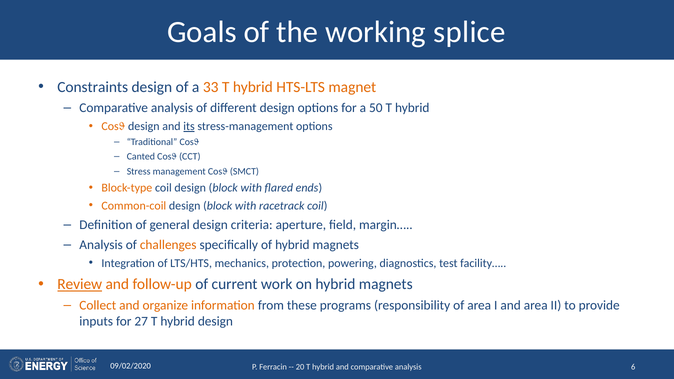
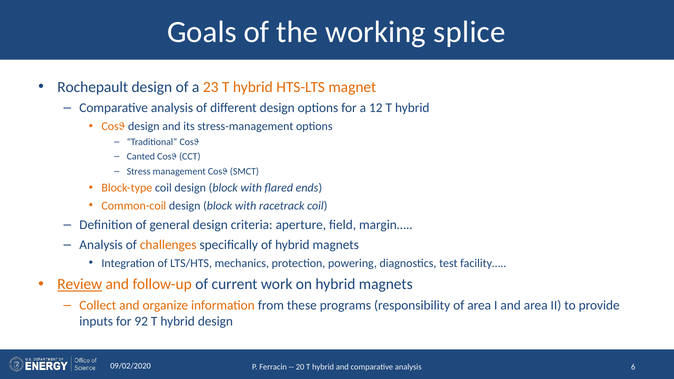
Constraints: Constraints -> Rochepault
33: 33 -> 23
50: 50 -> 12
its underline: present -> none
27: 27 -> 92
